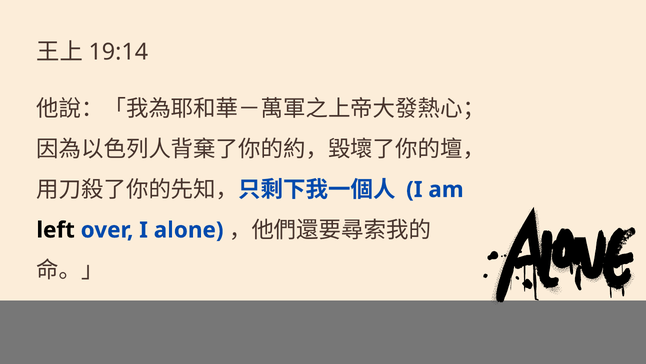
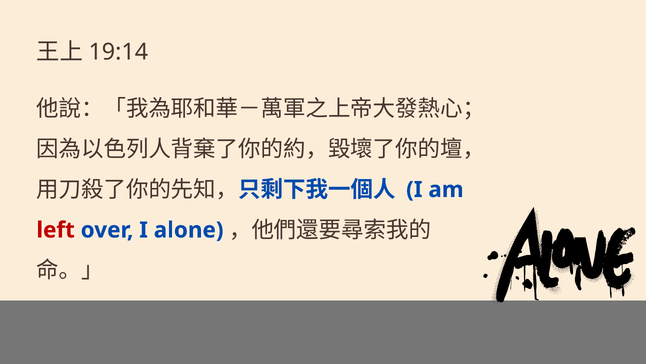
left colour: black -> red
